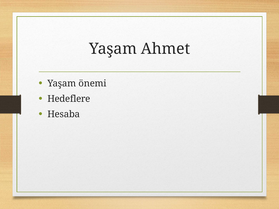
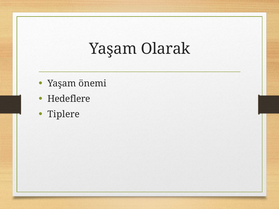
Ahmet: Ahmet -> Olarak
Hesaba: Hesaba -> Tiplere
